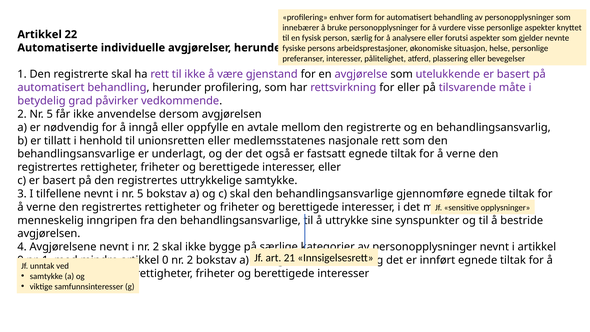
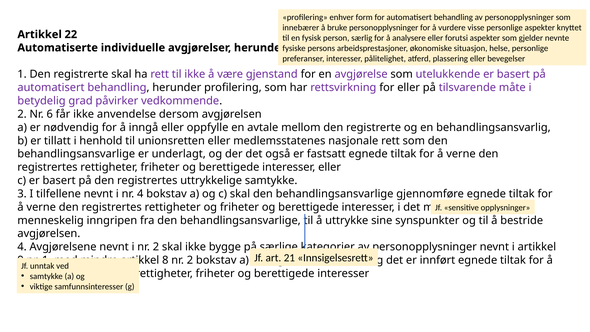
2 Nr 5: 5 -> 6
i nr 5: 5 -> 4
0: 0 -> 8
